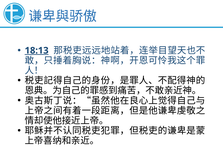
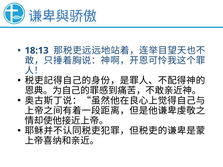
18:13 underline: present -> none
